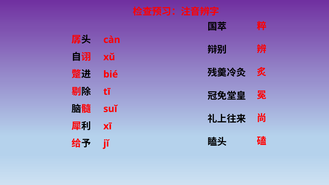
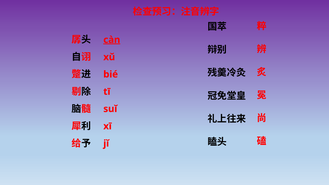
càn underline: none -> present
